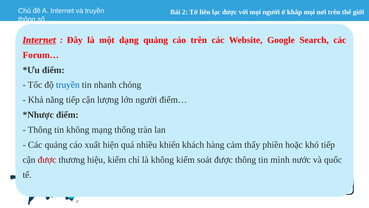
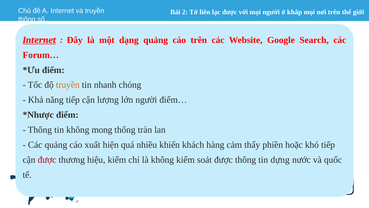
truyền at (68, 85) colour: blue -> orange
mạng: mạng -> mong
mình: mình -> dựng
